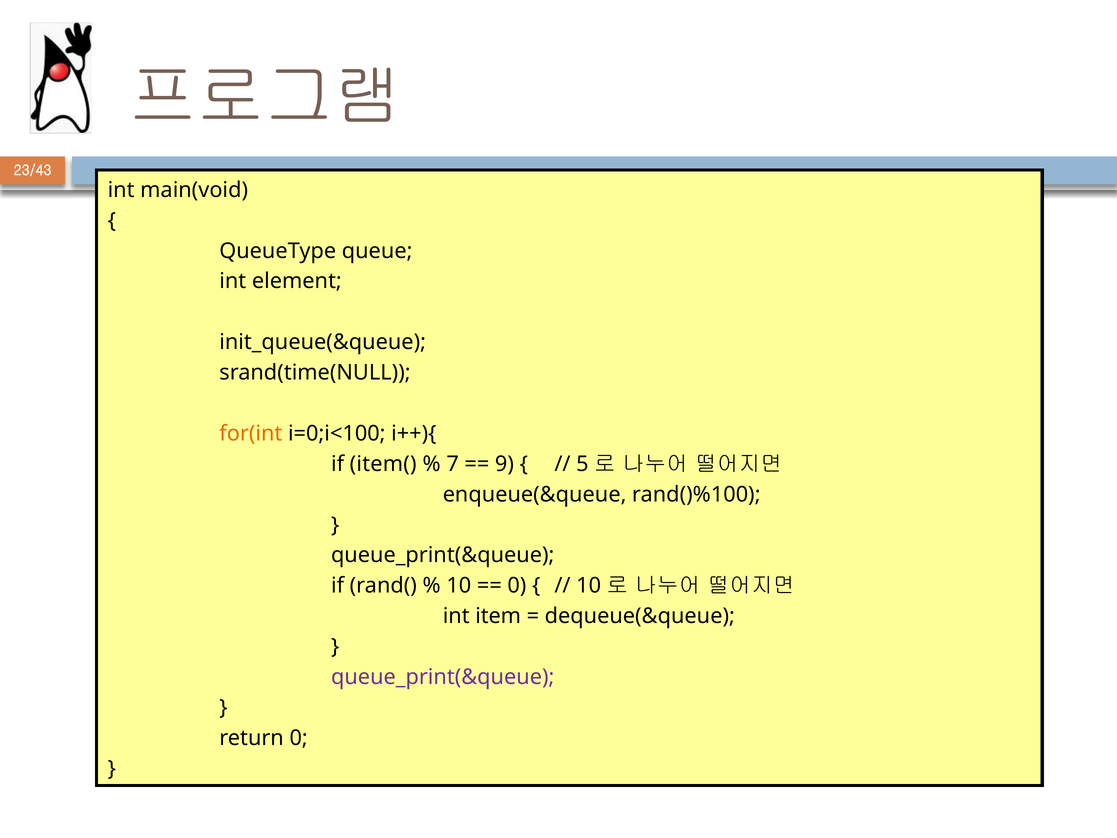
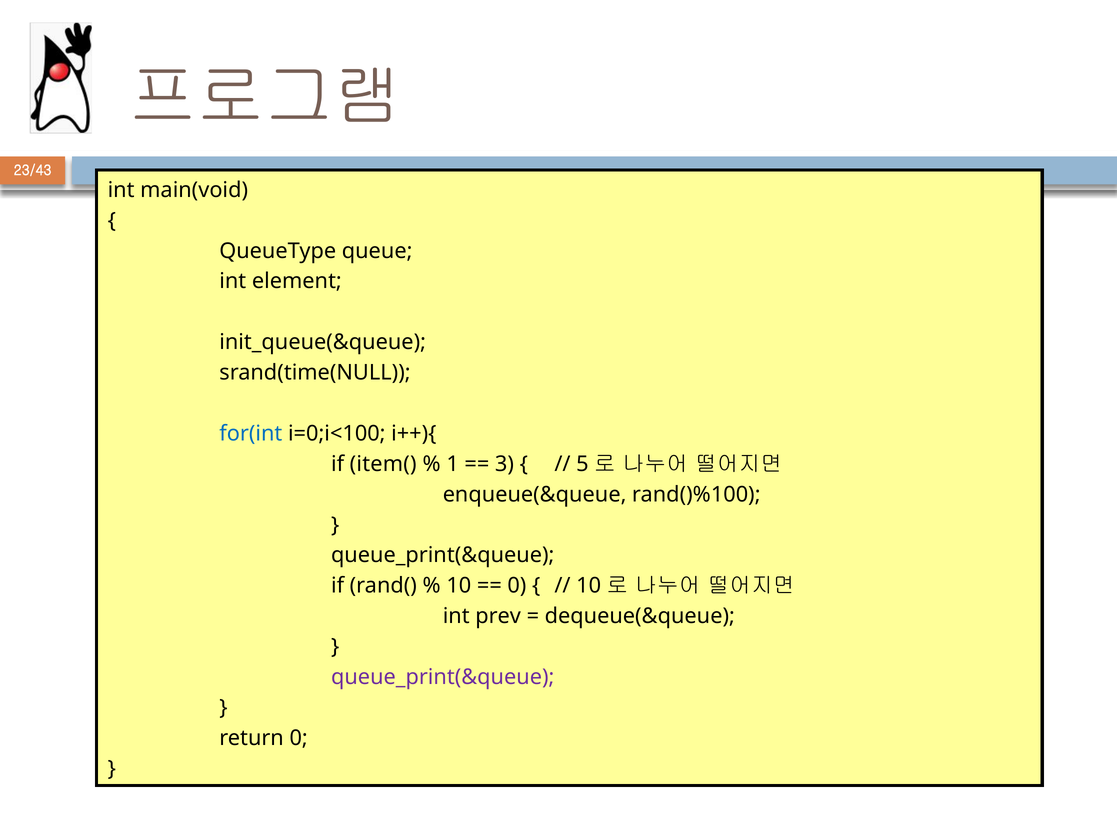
for(int colour: orange -> blue
7: 7 -> 1
9: 9 -> 3
item: item -> prev
